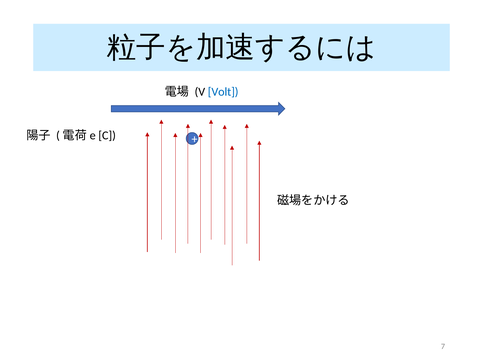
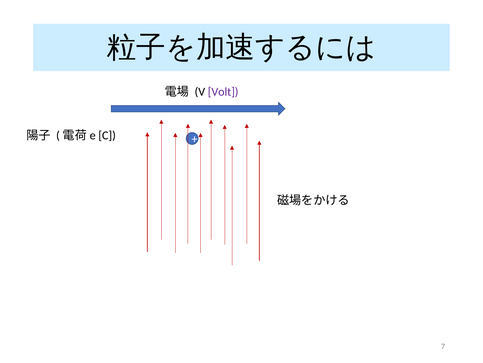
Volt colour: blue -> purple
